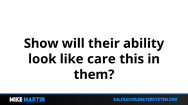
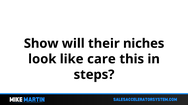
ability: ability -> niches
them: them -> steps
